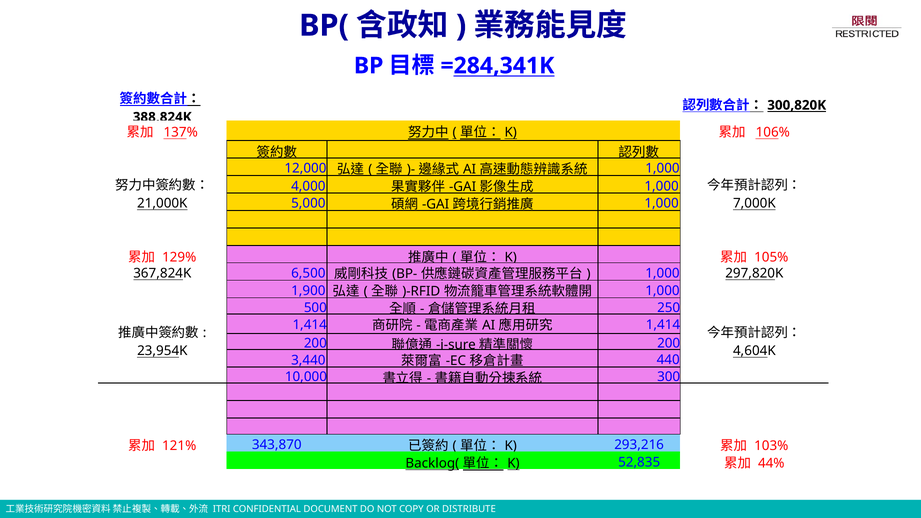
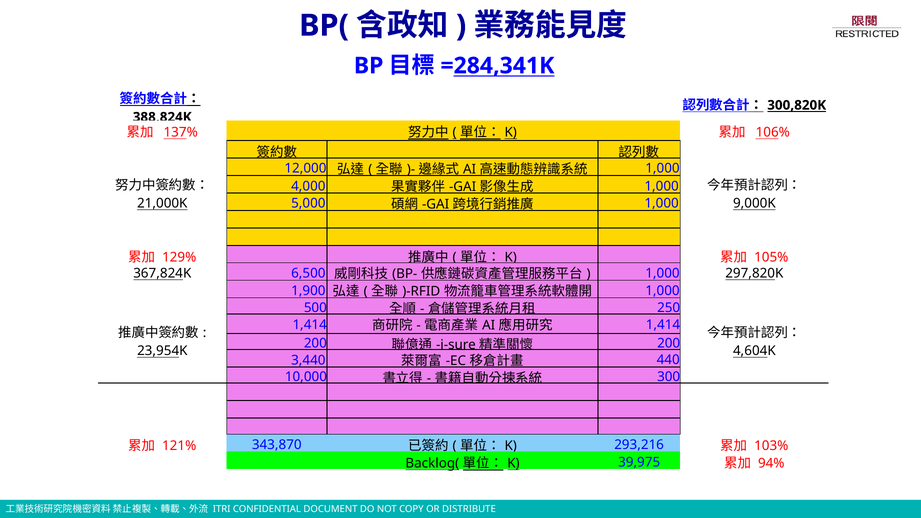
7,000K: 7,000K -> 9,000K
52,835: 52,835 -> 39,975
44%: 44% -> 94%
